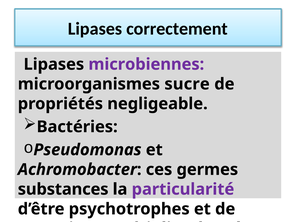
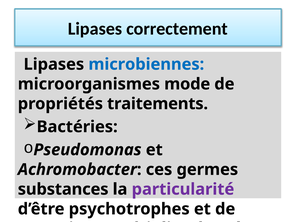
microbiennes colour: purple -> blue
sucre: sucre -> mode
negligeable: negligeable -> traitements
